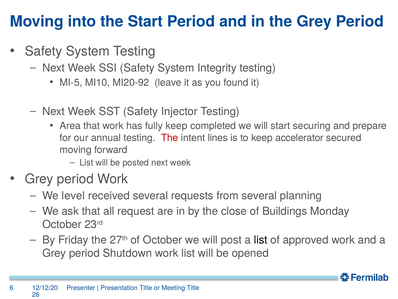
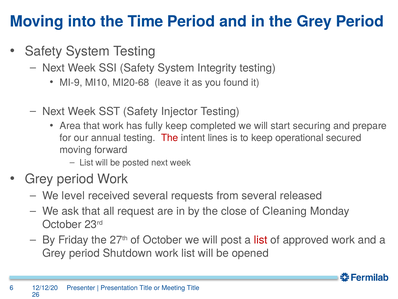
the Start: Start -> Time
MI-5: MI-5 -> MI-9
MI20-92: MI20-92 -> MI20-68
accelerator: accelerator -> operational
planning: planning -> released
Buildings: Buildings -> Cleaning
list at (261, 240) colour: black -> red
